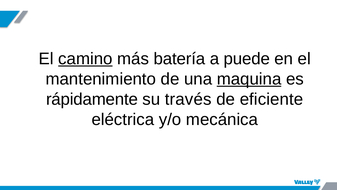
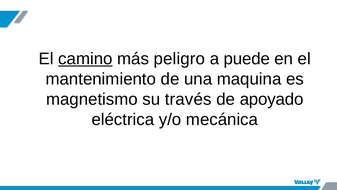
batería: batería -> peligro
maquina underline: present -> none
rápidamente: rápidamente -> magnetismo
eficiente: eficiente -> apoyado
